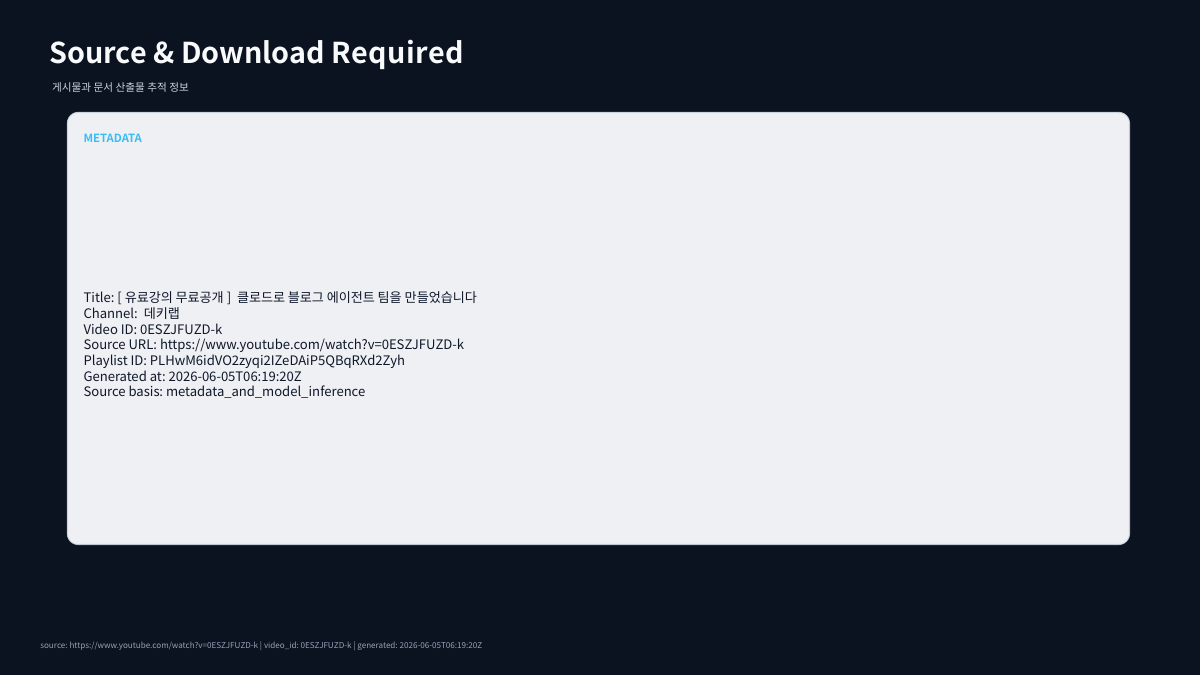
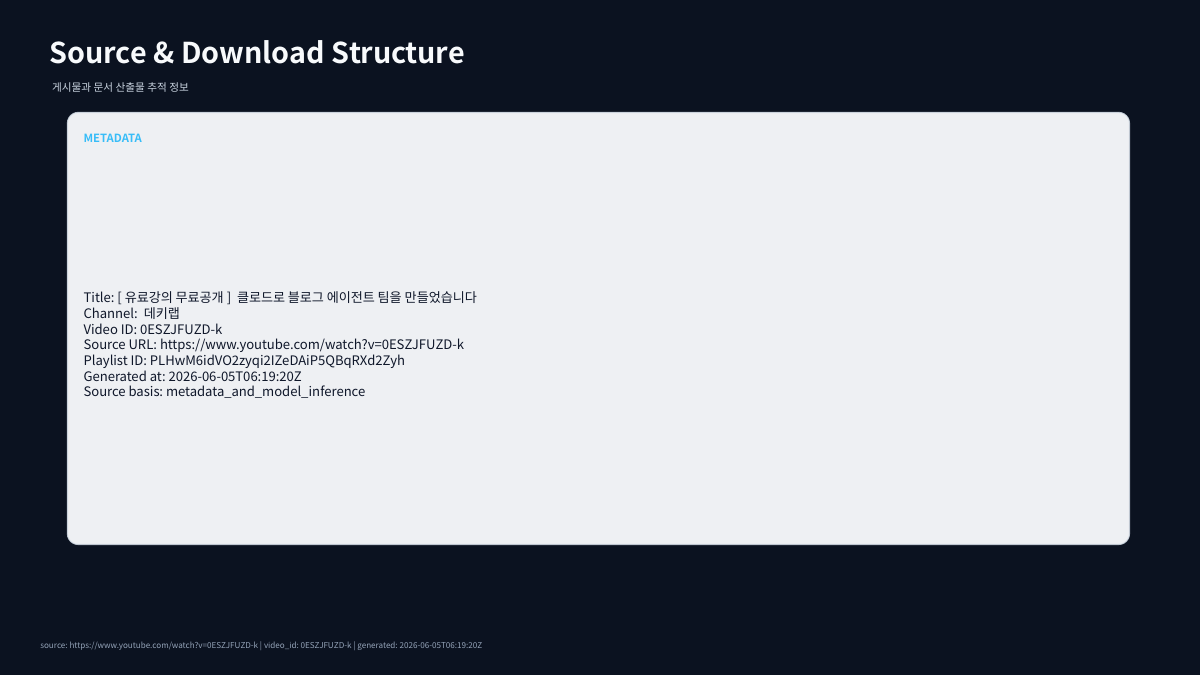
Required: Required -> Structure
